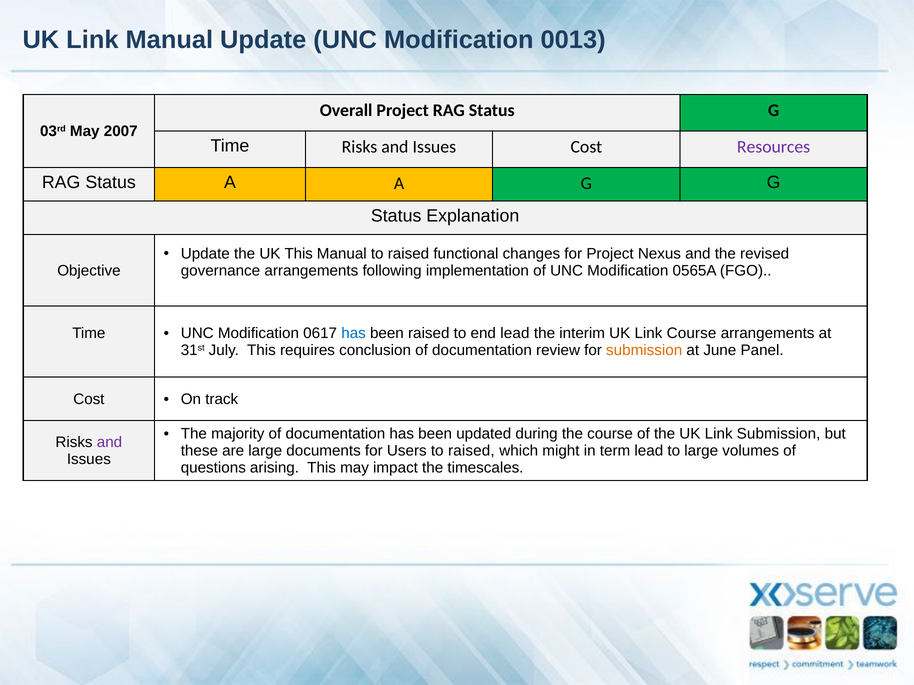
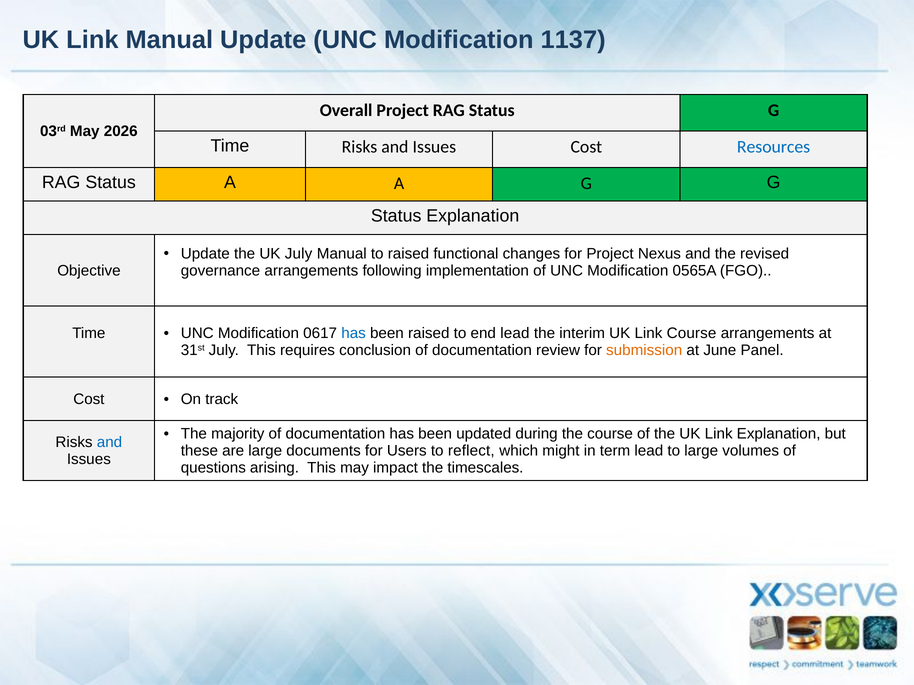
0013: 0013 -> 1137
2007: 2007 -> 2026
Resources colour: purple -> blue
UK This: This -> July
Link Submission: Submission -> Explanation
and at (110, 443) colour: purple -> blue
Users to raised: raised -> reflect
